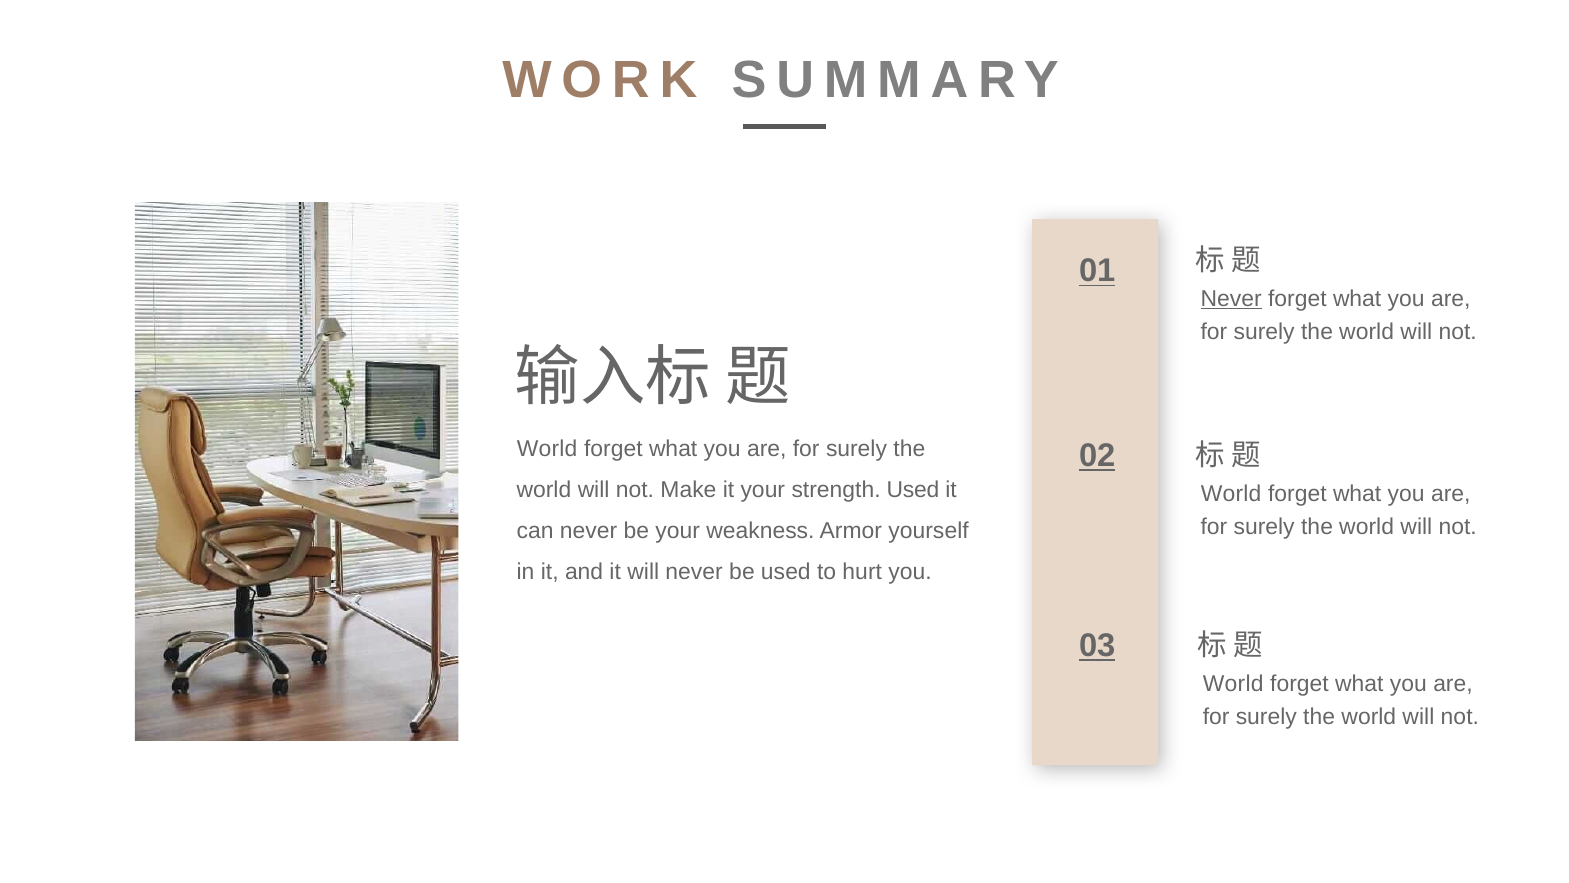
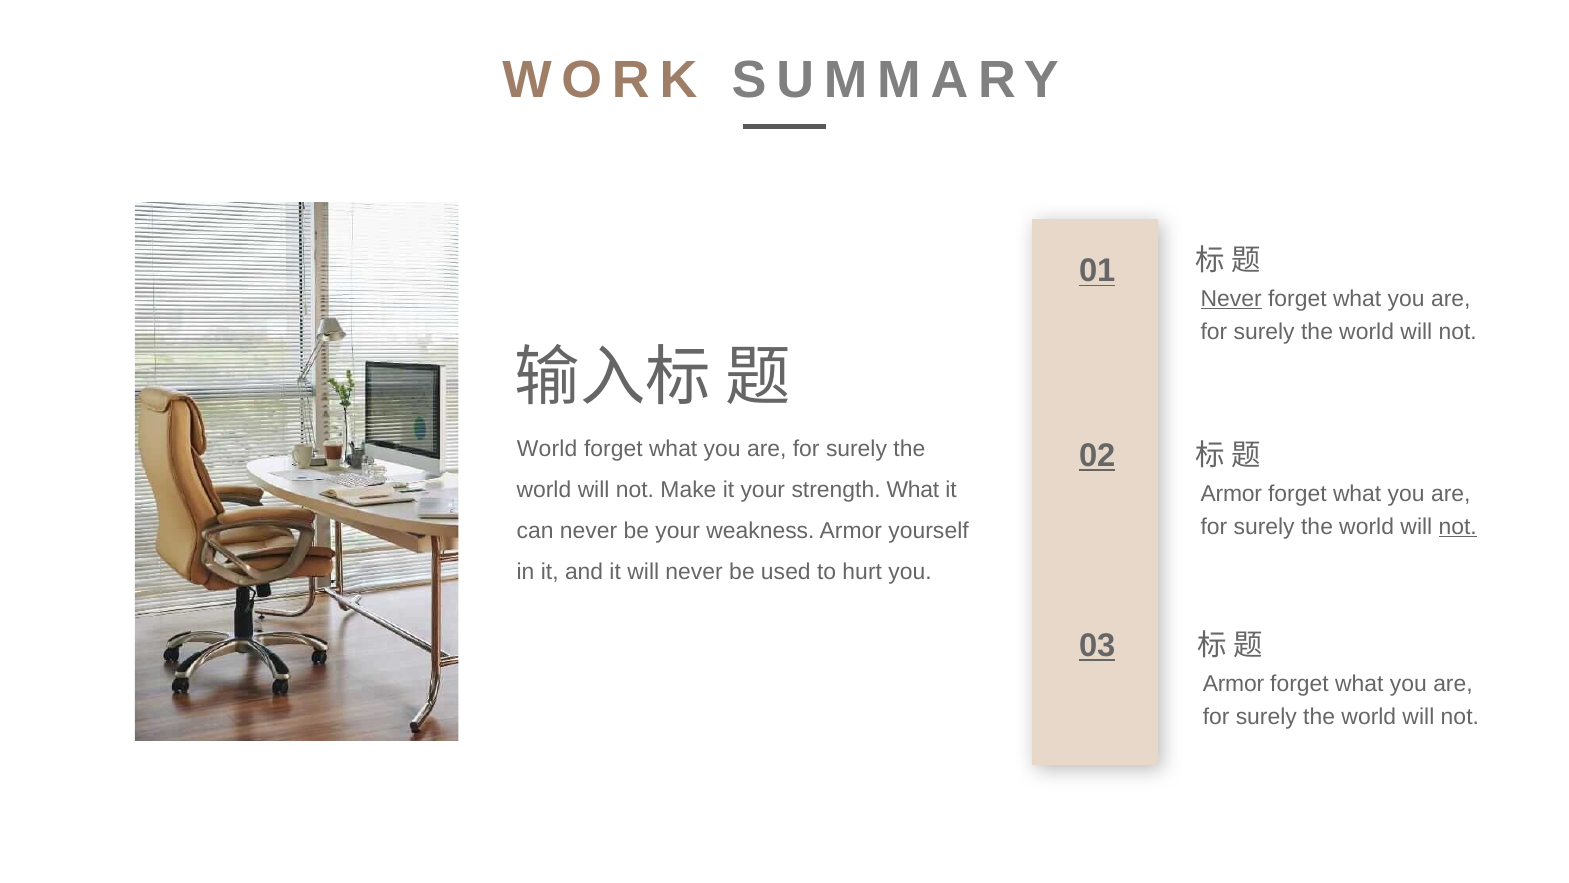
strength Used: Used -> What
World at (1231, 494): World -> Armor
not at (1458, 527) underline: none -> present
World at (1233, 684): World -> Armor
